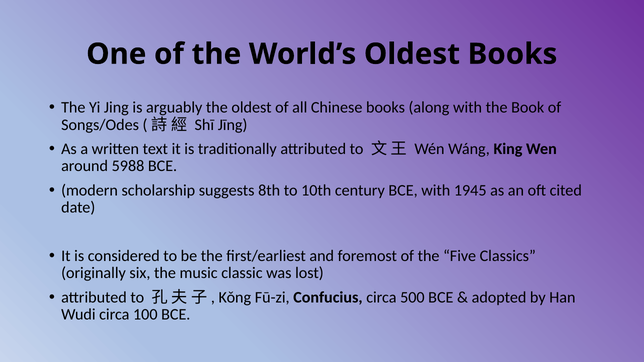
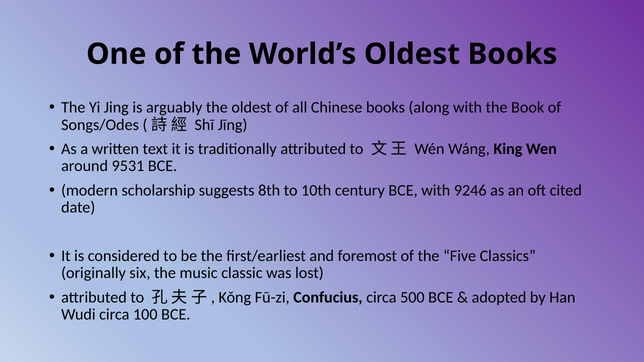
5988: 5988 -> 9531
1945: 1945 -> 9246
